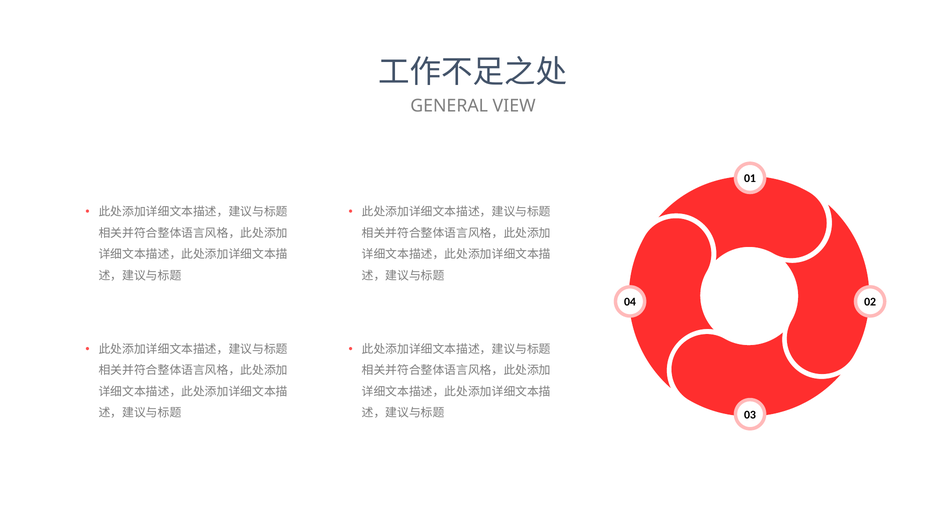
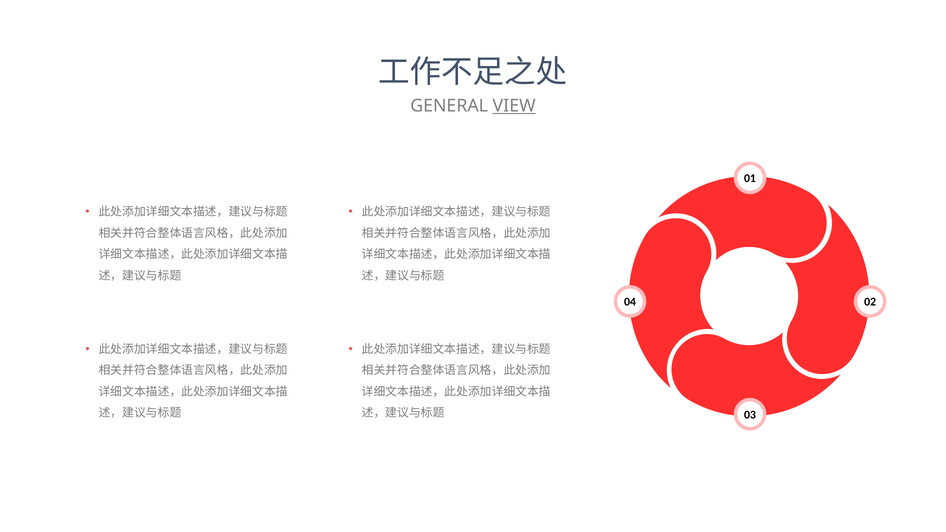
VIEW underline: none -> present
